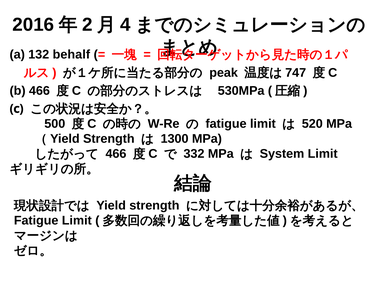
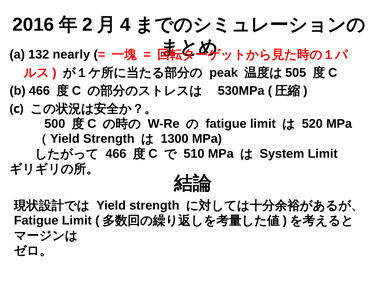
behalf: behalf -> nearly
747: 747 -> 505
332: 332 -> 510
